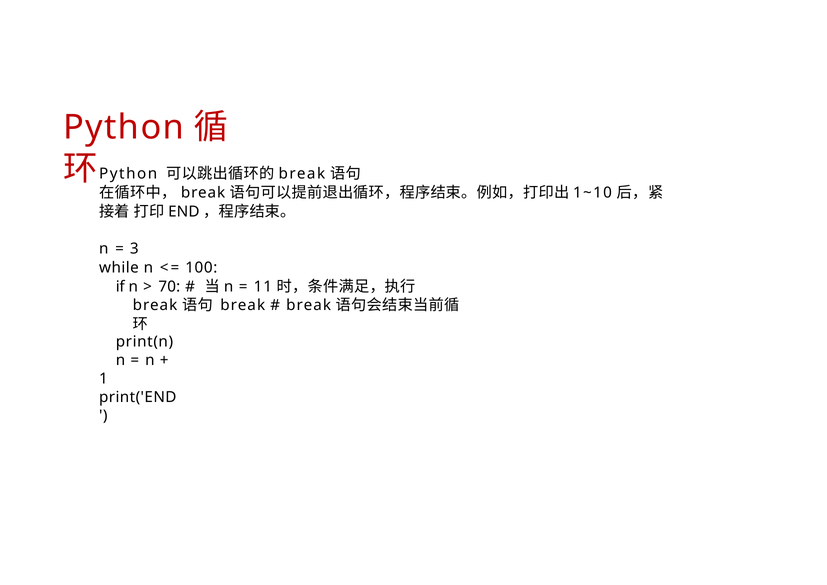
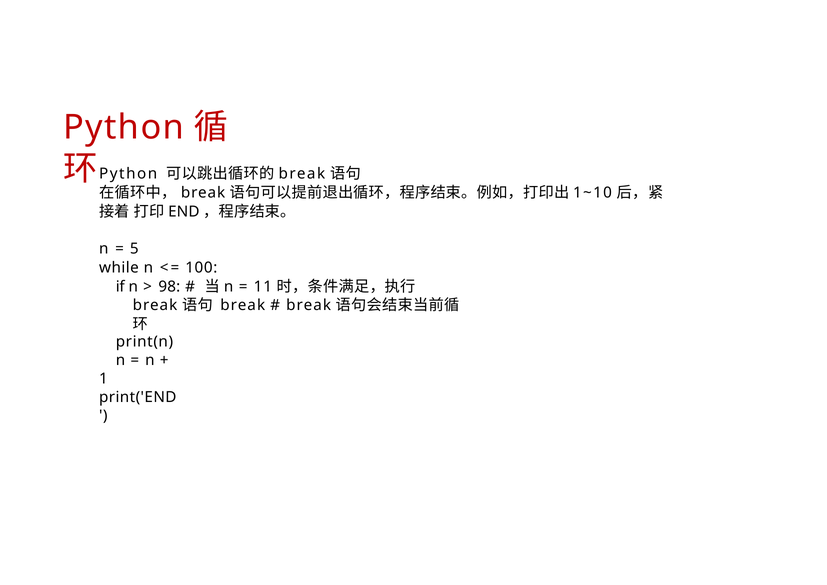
3: 3 -> 5
70: 70 -> 98
